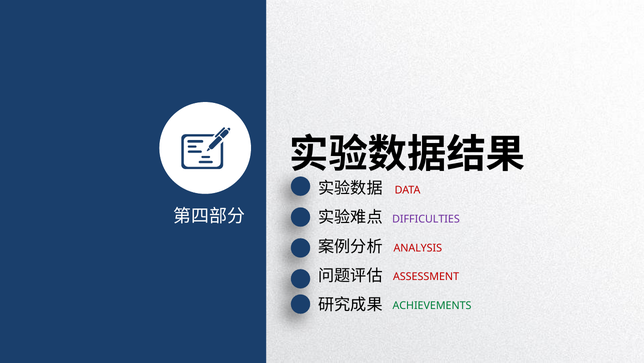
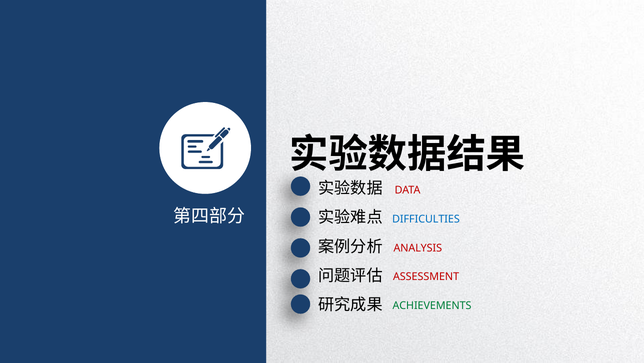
DIFFICULTIES colour: purple -> blue
